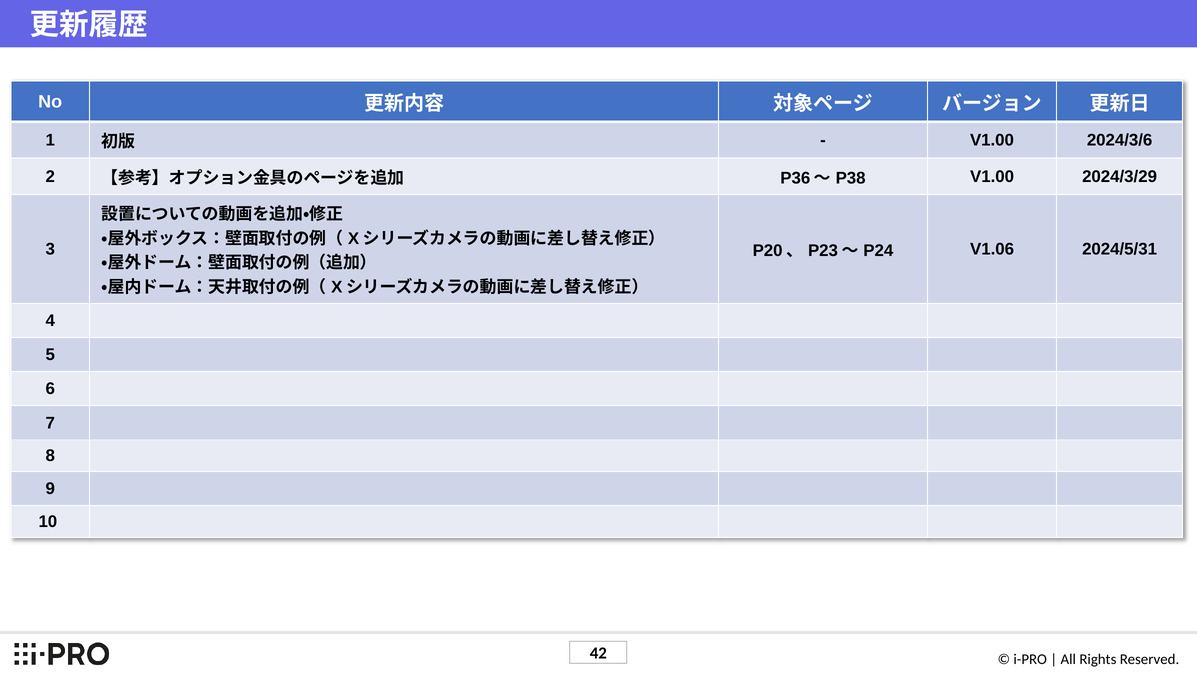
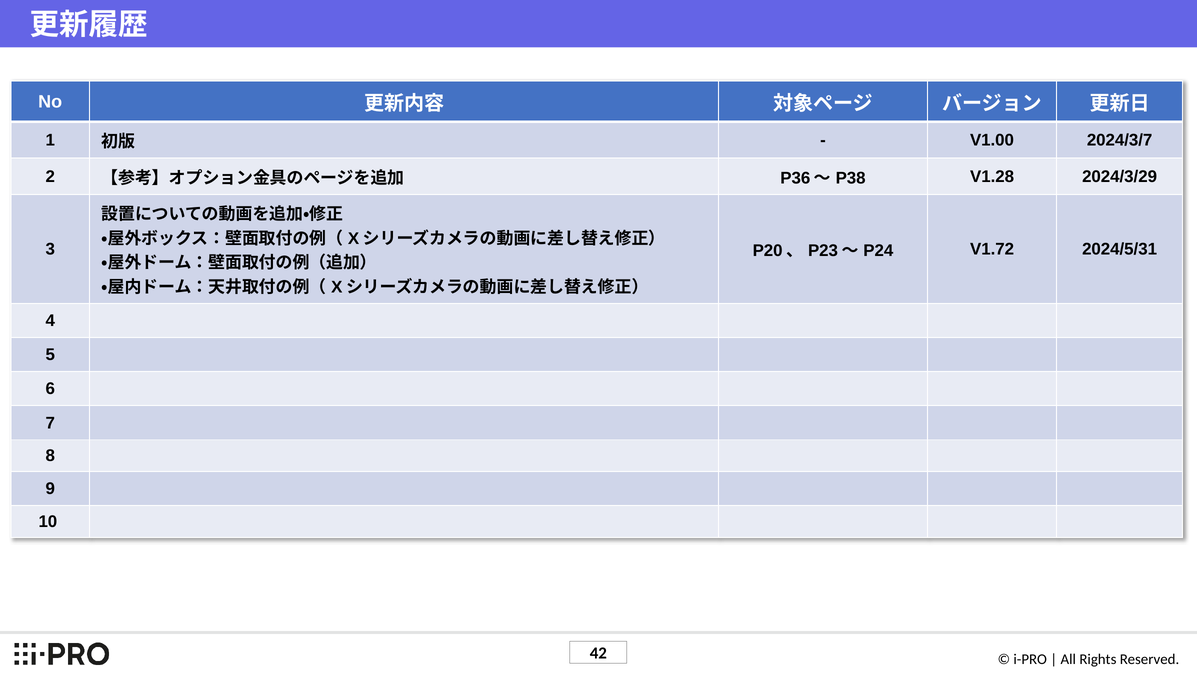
2024/3/6: 2024/3/6 -> 2024/3/7
V1.00 at (992, 177): V1.00 -> V1.28
V1.06: V1.06 -> V1.72
